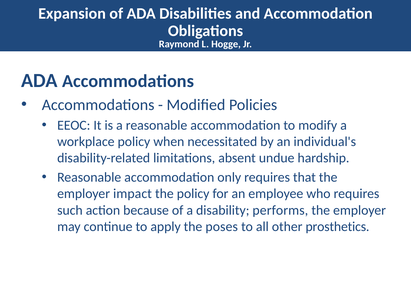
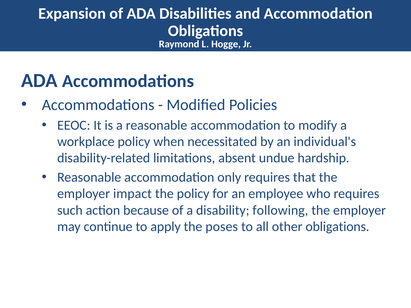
performs: performs -> following
other prosthetics: prosthetics -> obligations
